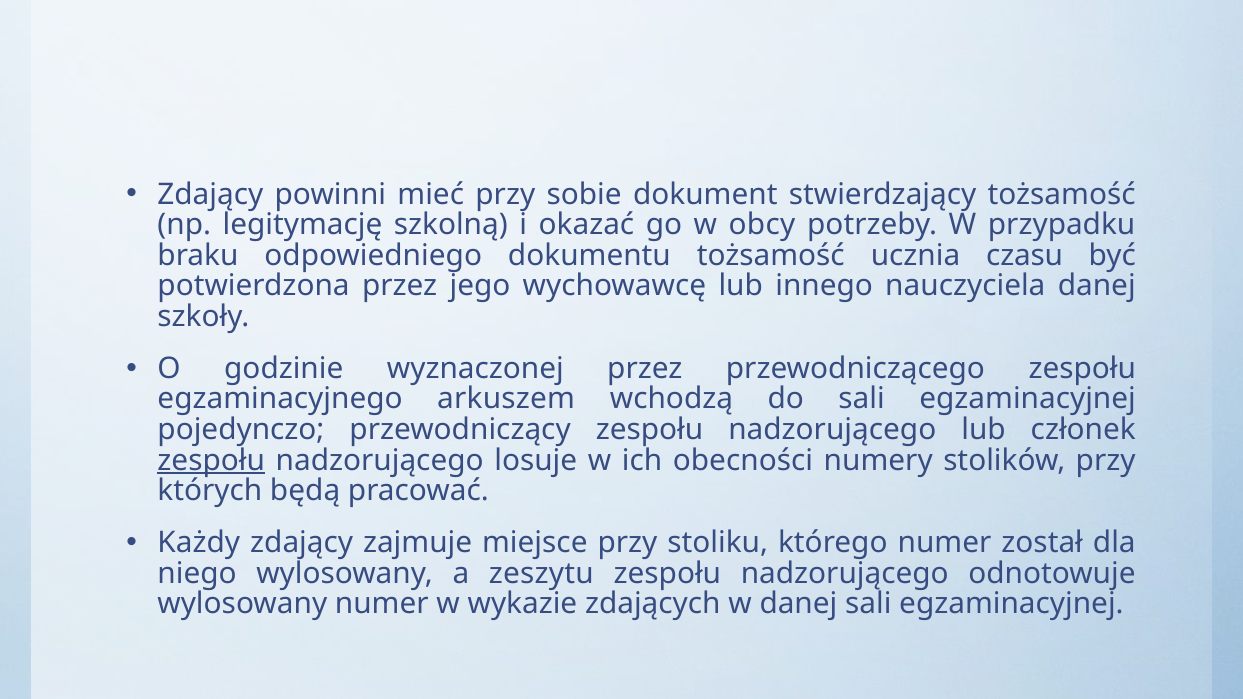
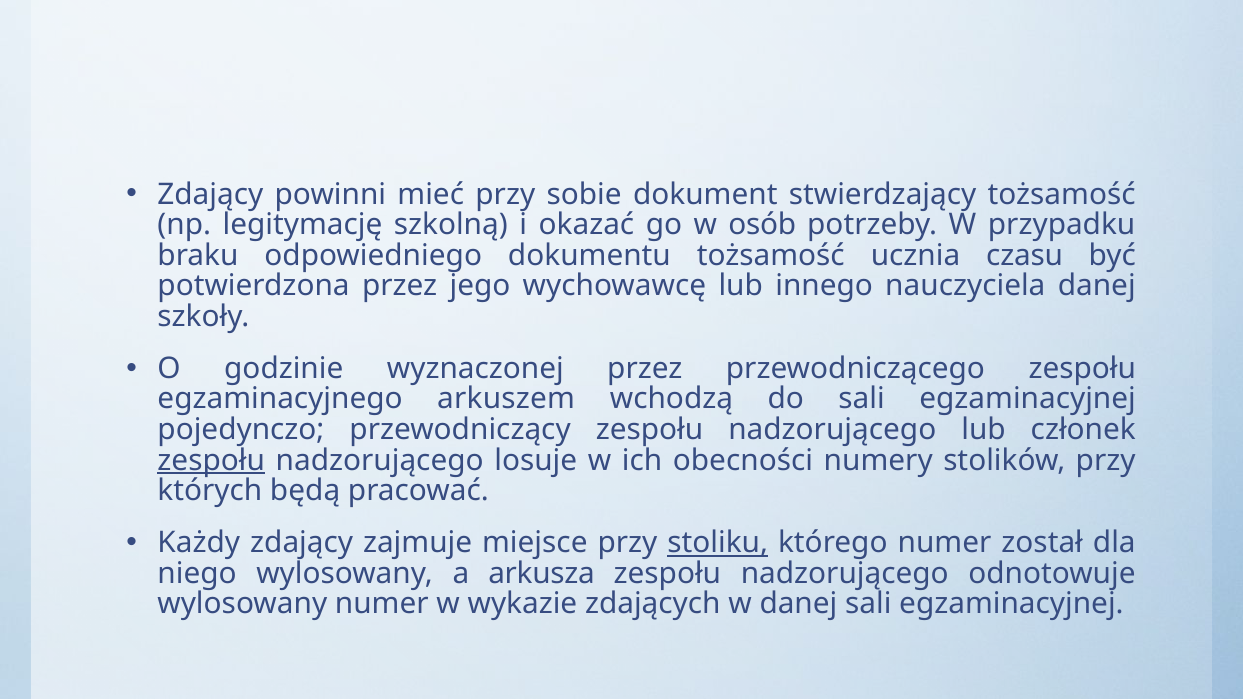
obcy: obcy -> osób
stoliku underline: none -> present
zeszytu: zeszytu -> arkusza
